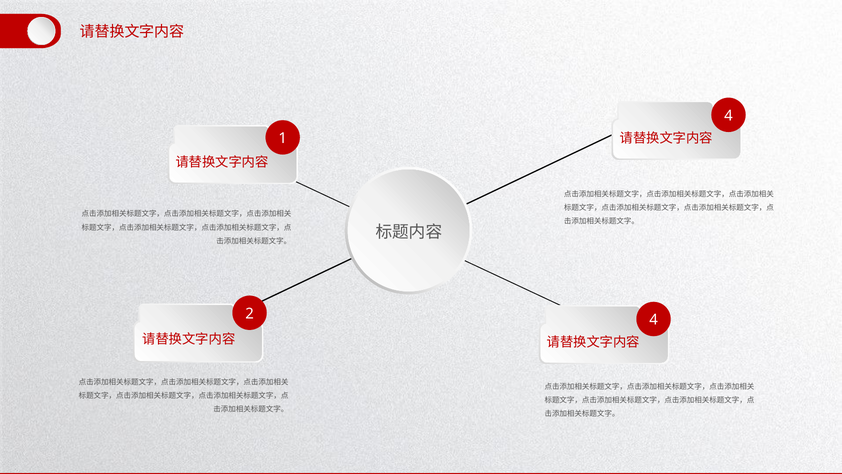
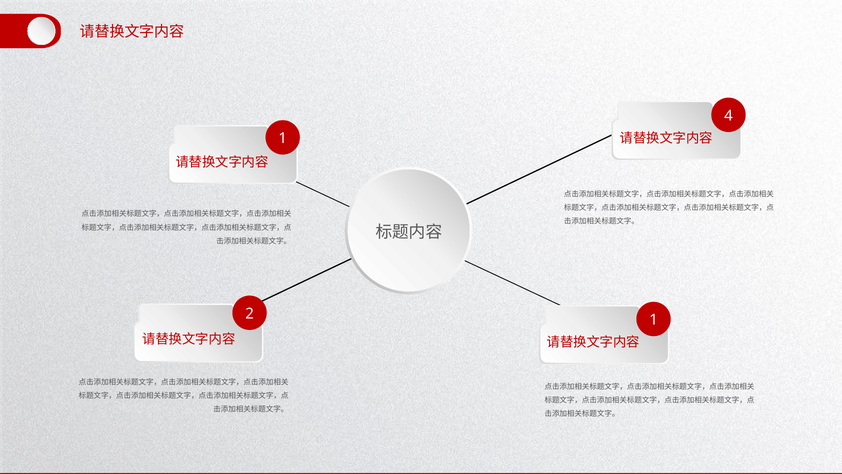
2 4: 4 -> 1
